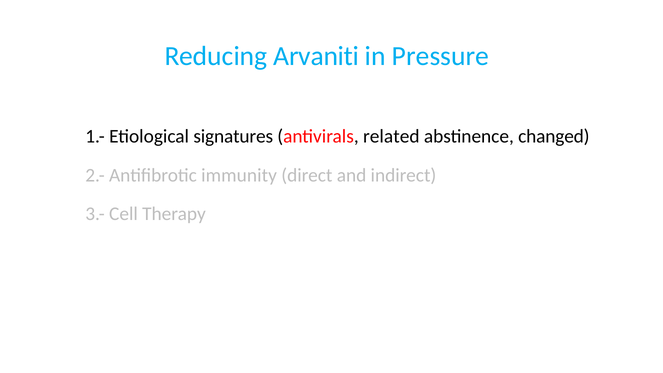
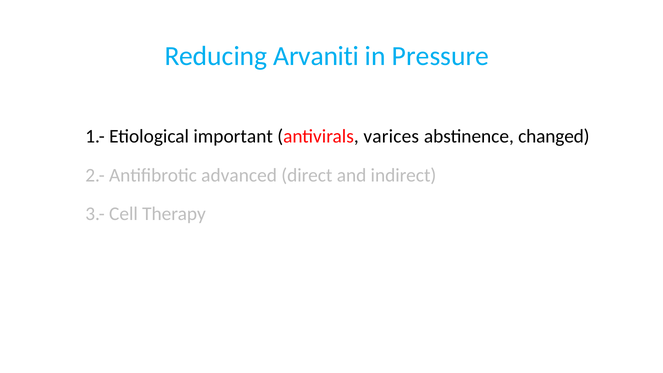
signatures: signatures -> important
related: related -> varices
immunity: immunity -> advanced
